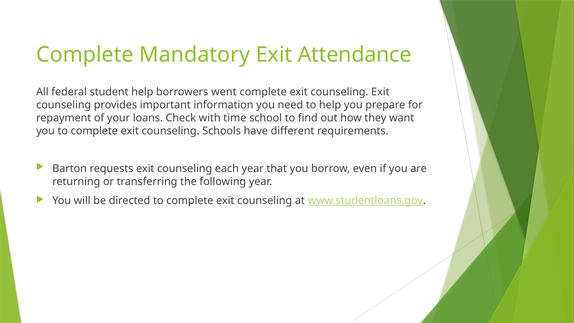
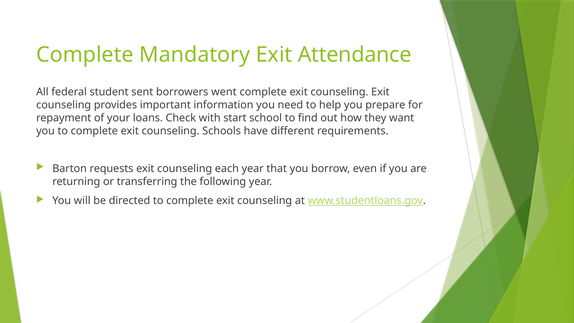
student help: help -> sent
time: time -> start
